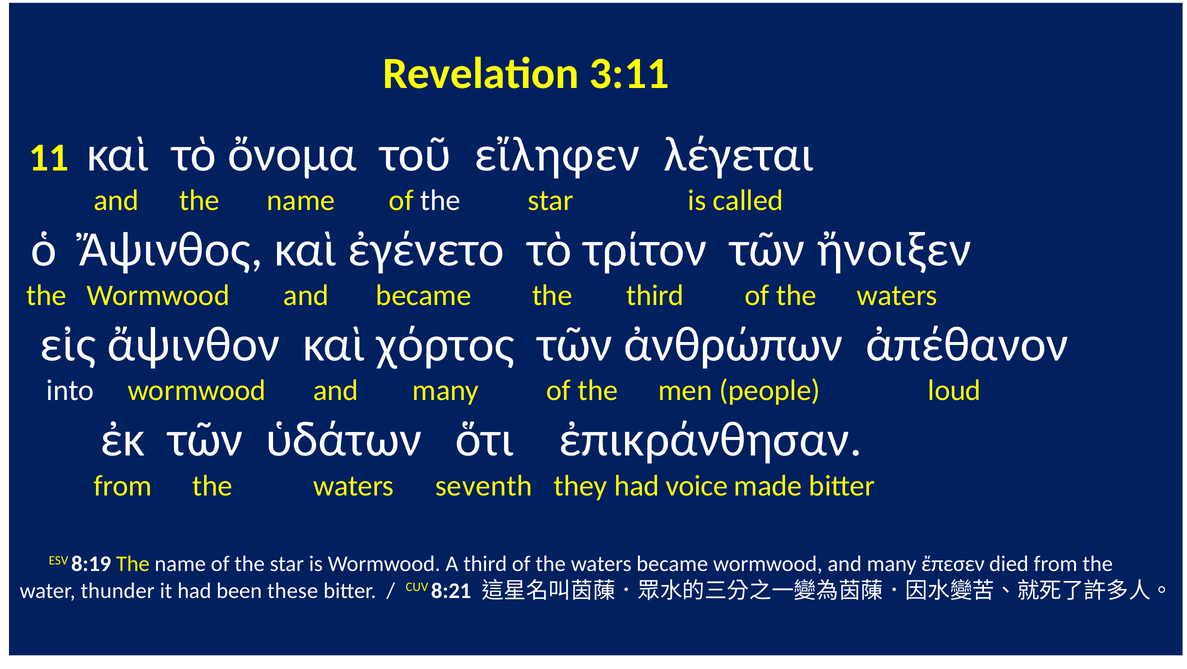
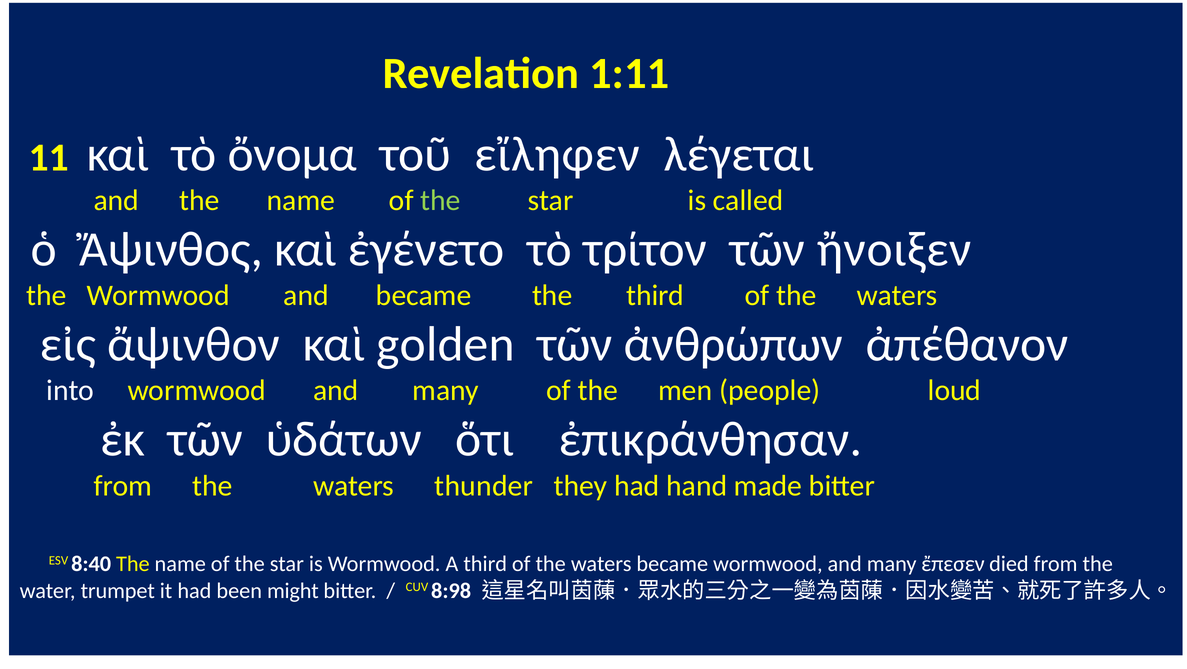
3:11: 3:11 -> 1:11
the at (441, 201) colour: white -> light green
χόρτος: χόρτος -> golden
seventh: seventh -> thunder
voice: voice -> hand
8:19: 8:19 -> 8:40
thunder: thunder -> trumpet
these: these -> might
8:21: 8:21 -> 8:98
